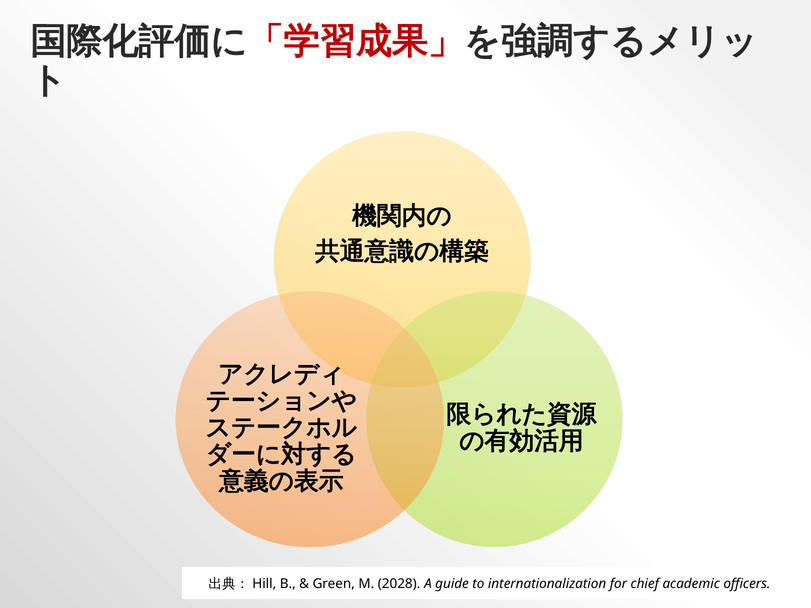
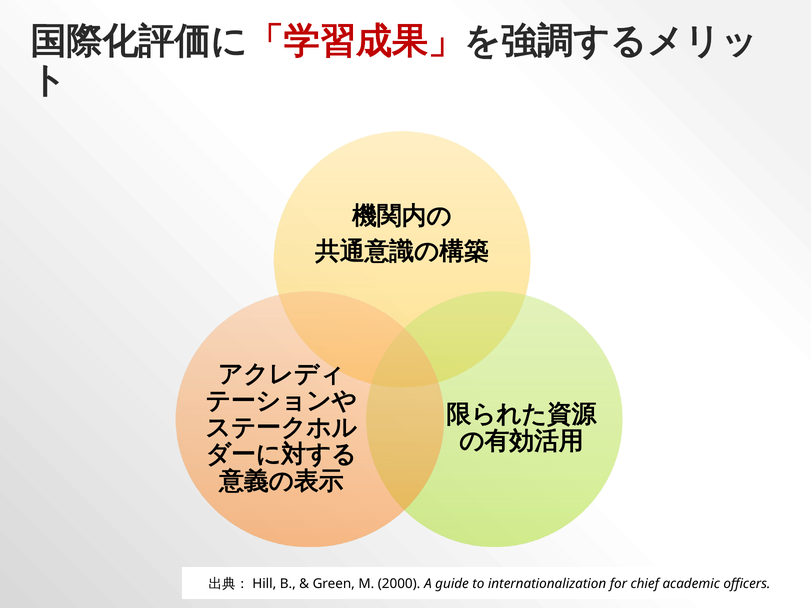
2028: 2028 -> 2000
